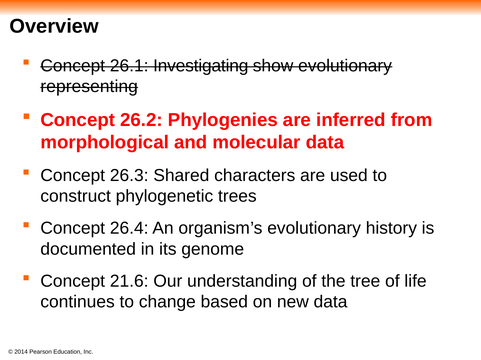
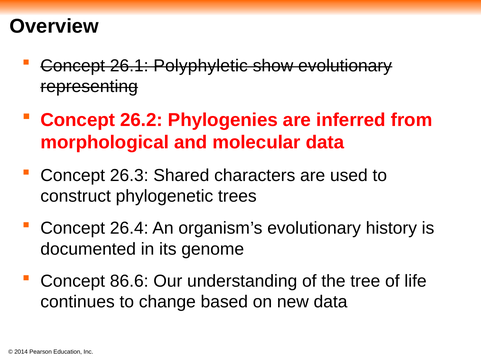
Investigating: Investigating -> Polyphyletic
21.6: 21.6 -> 86.6
